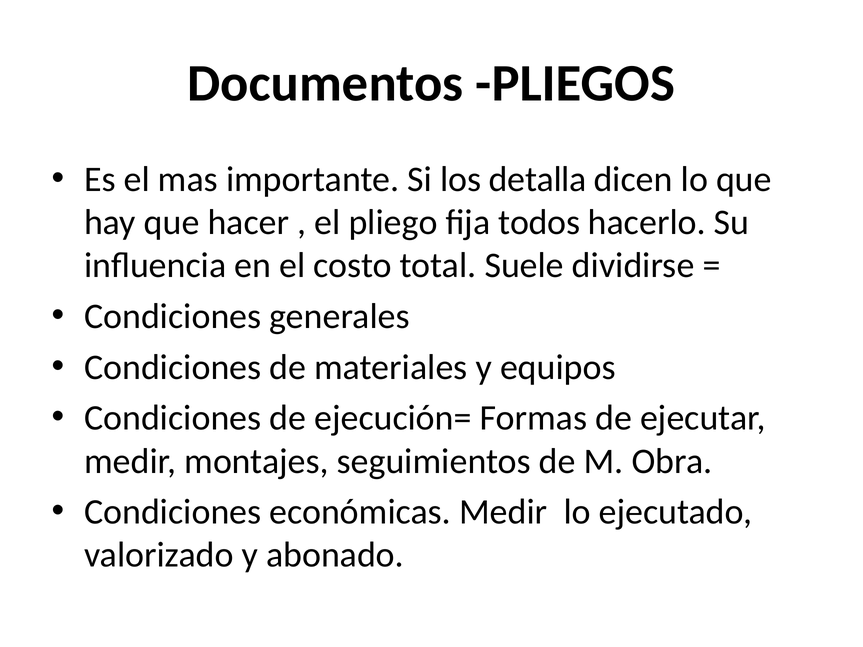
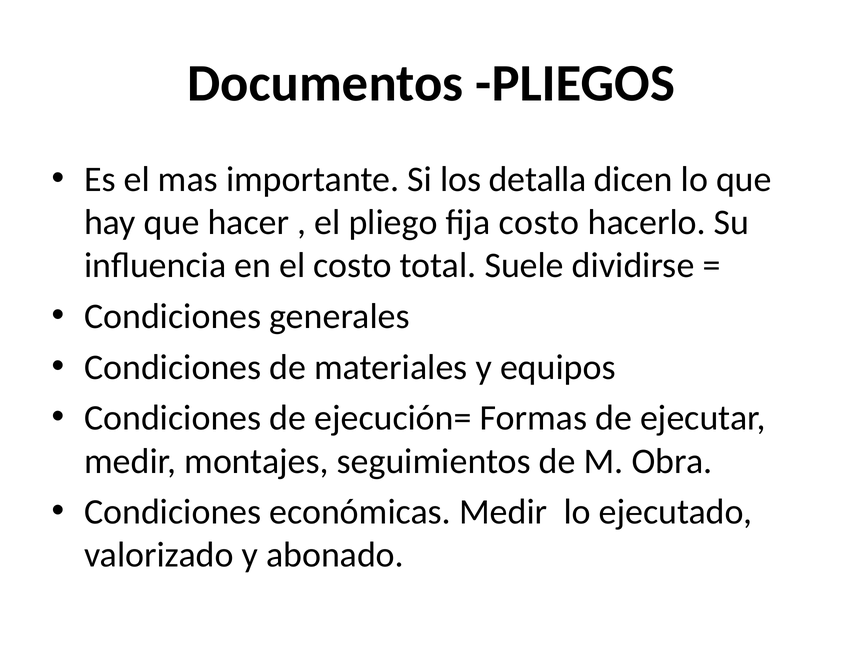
fija todos: todos -> costo
